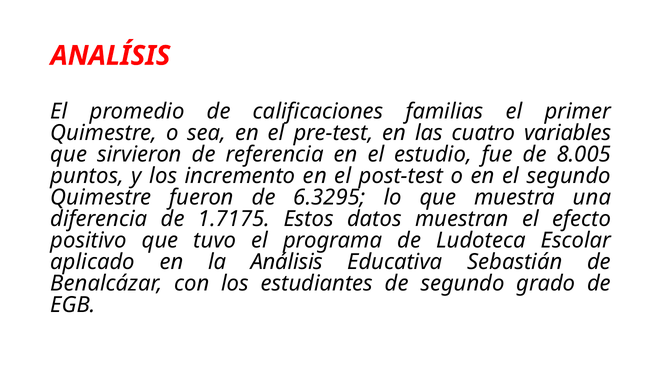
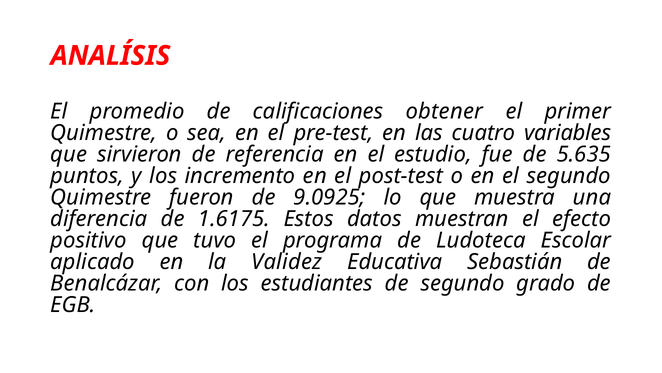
familias: familias -> obtener
8.005: 8.005 -> 5.635
6.3295: 6.3295 -> 9.0925
1.7175: 1.7175 -> 1.6175
Análisis: Análisis -> Validez
